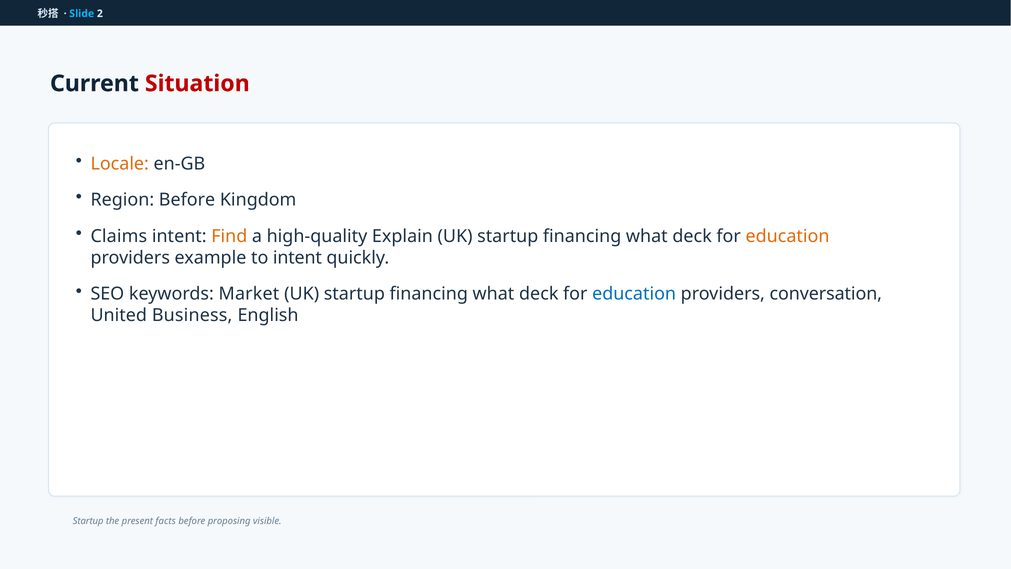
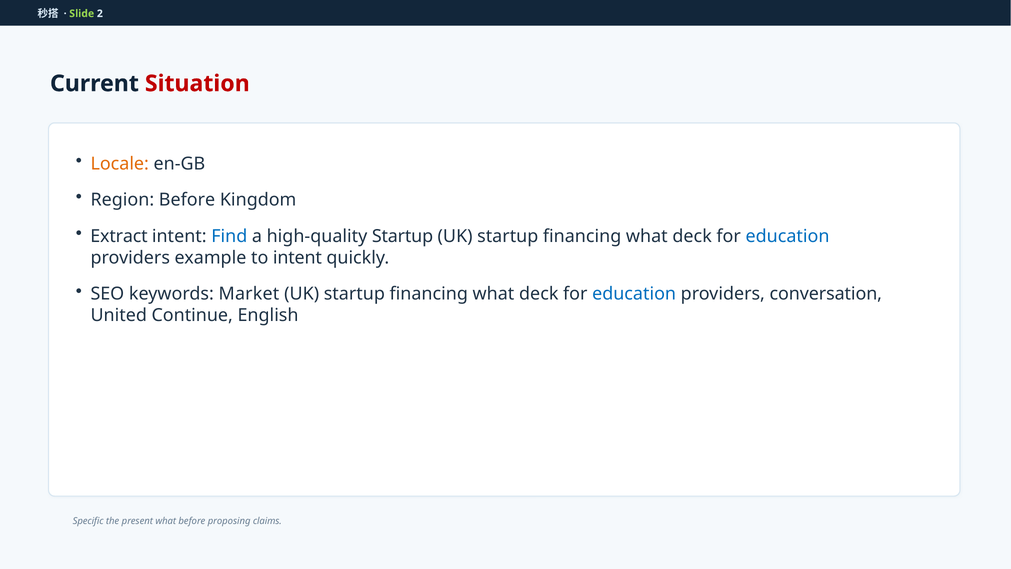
Slide colour: light blue -> light green
Claims: Claims -> Extract
Find colour: orange -> blue
high-quality Explain: Explain -> Startup
education at (788, 236) colour: orange -> blue
Business: Business -> Continue
Startup at (88, 521): Startup -> Specific
present facts: facts -> what
visible: visible -> claims
